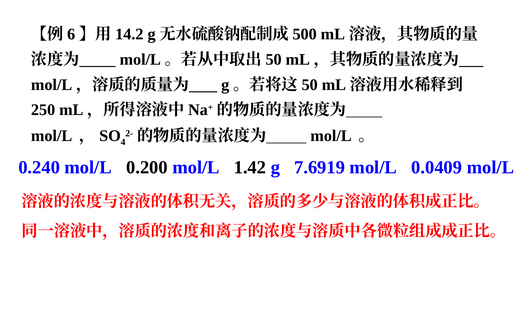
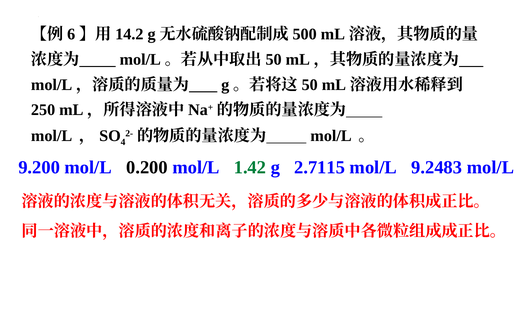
0.240: 0.240 -> 9.200
1.42 colour: black -> green
7.6919: 7.6919 -> 2.7115
0.0409: 0.0409 -> 9.2483
